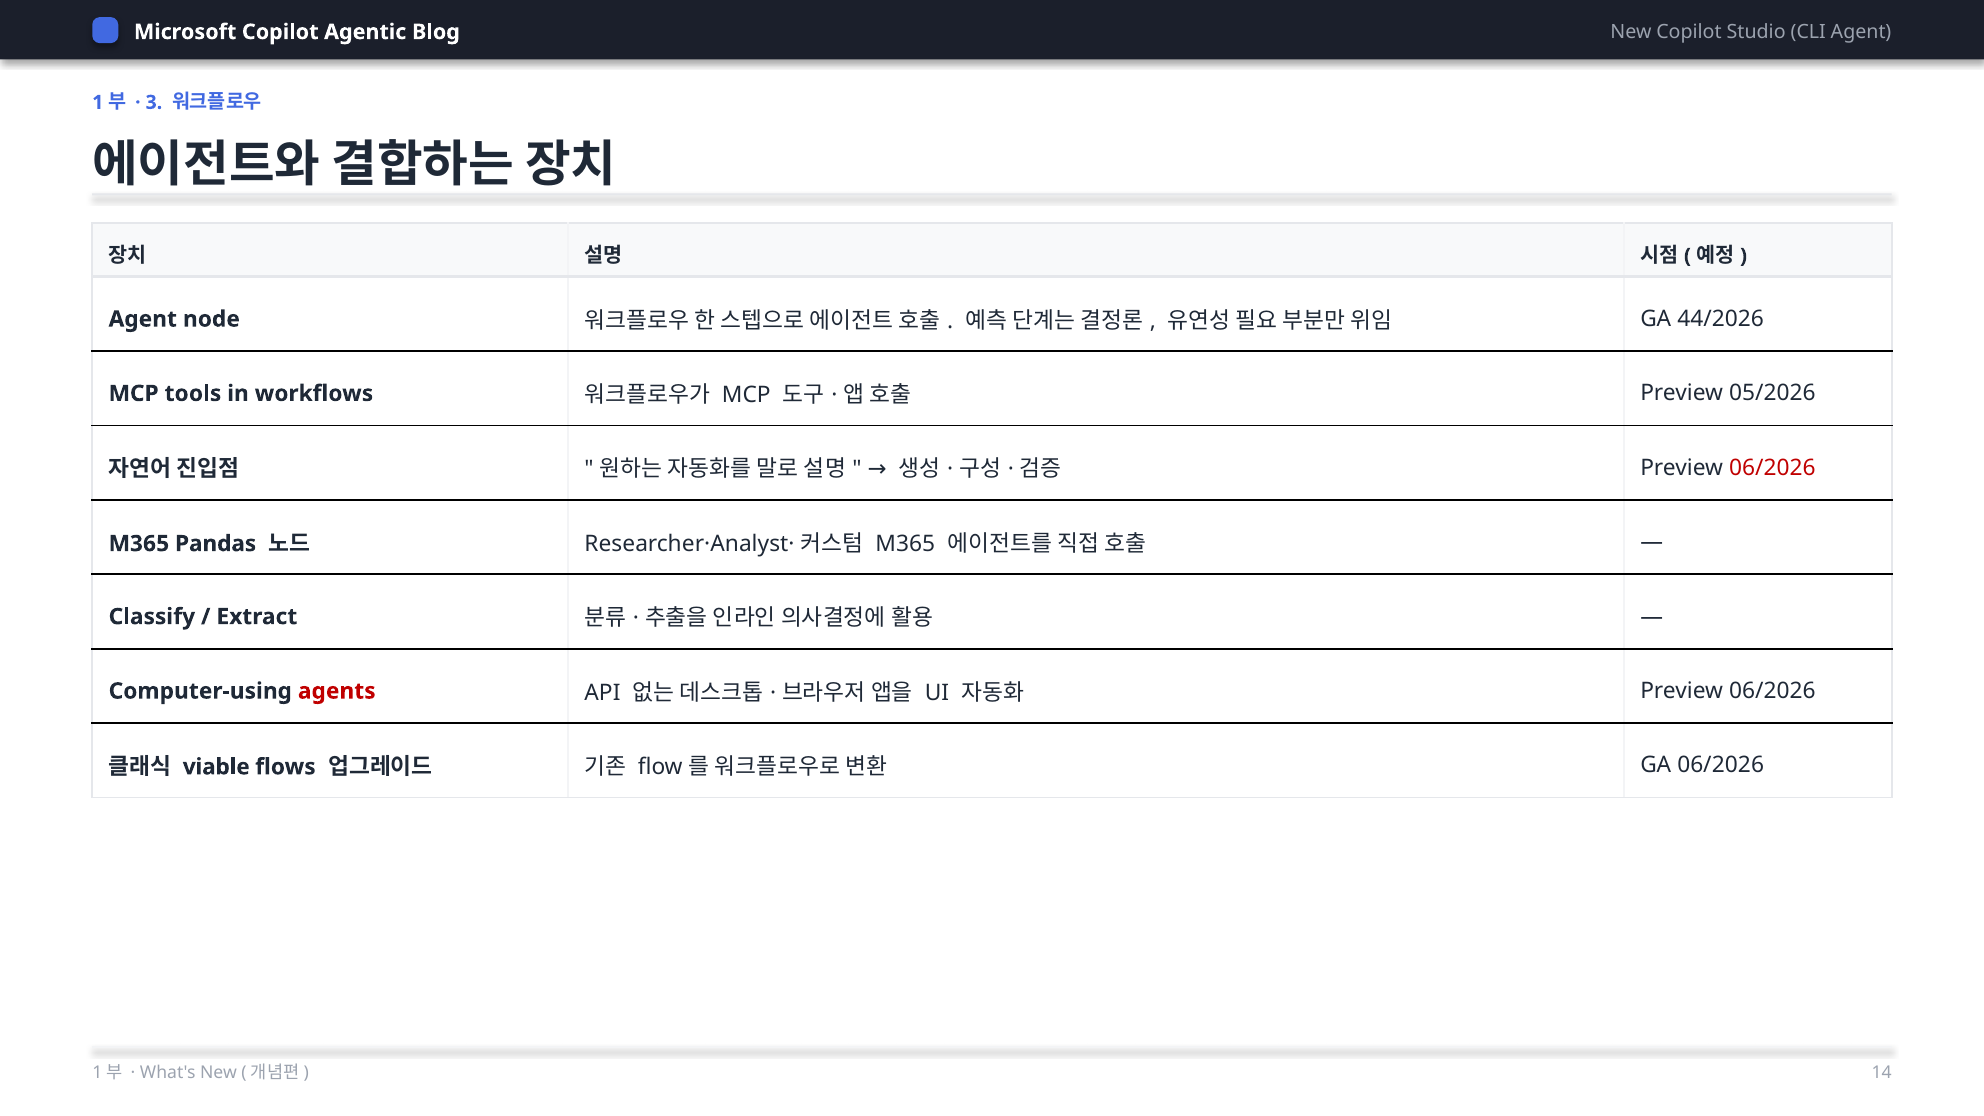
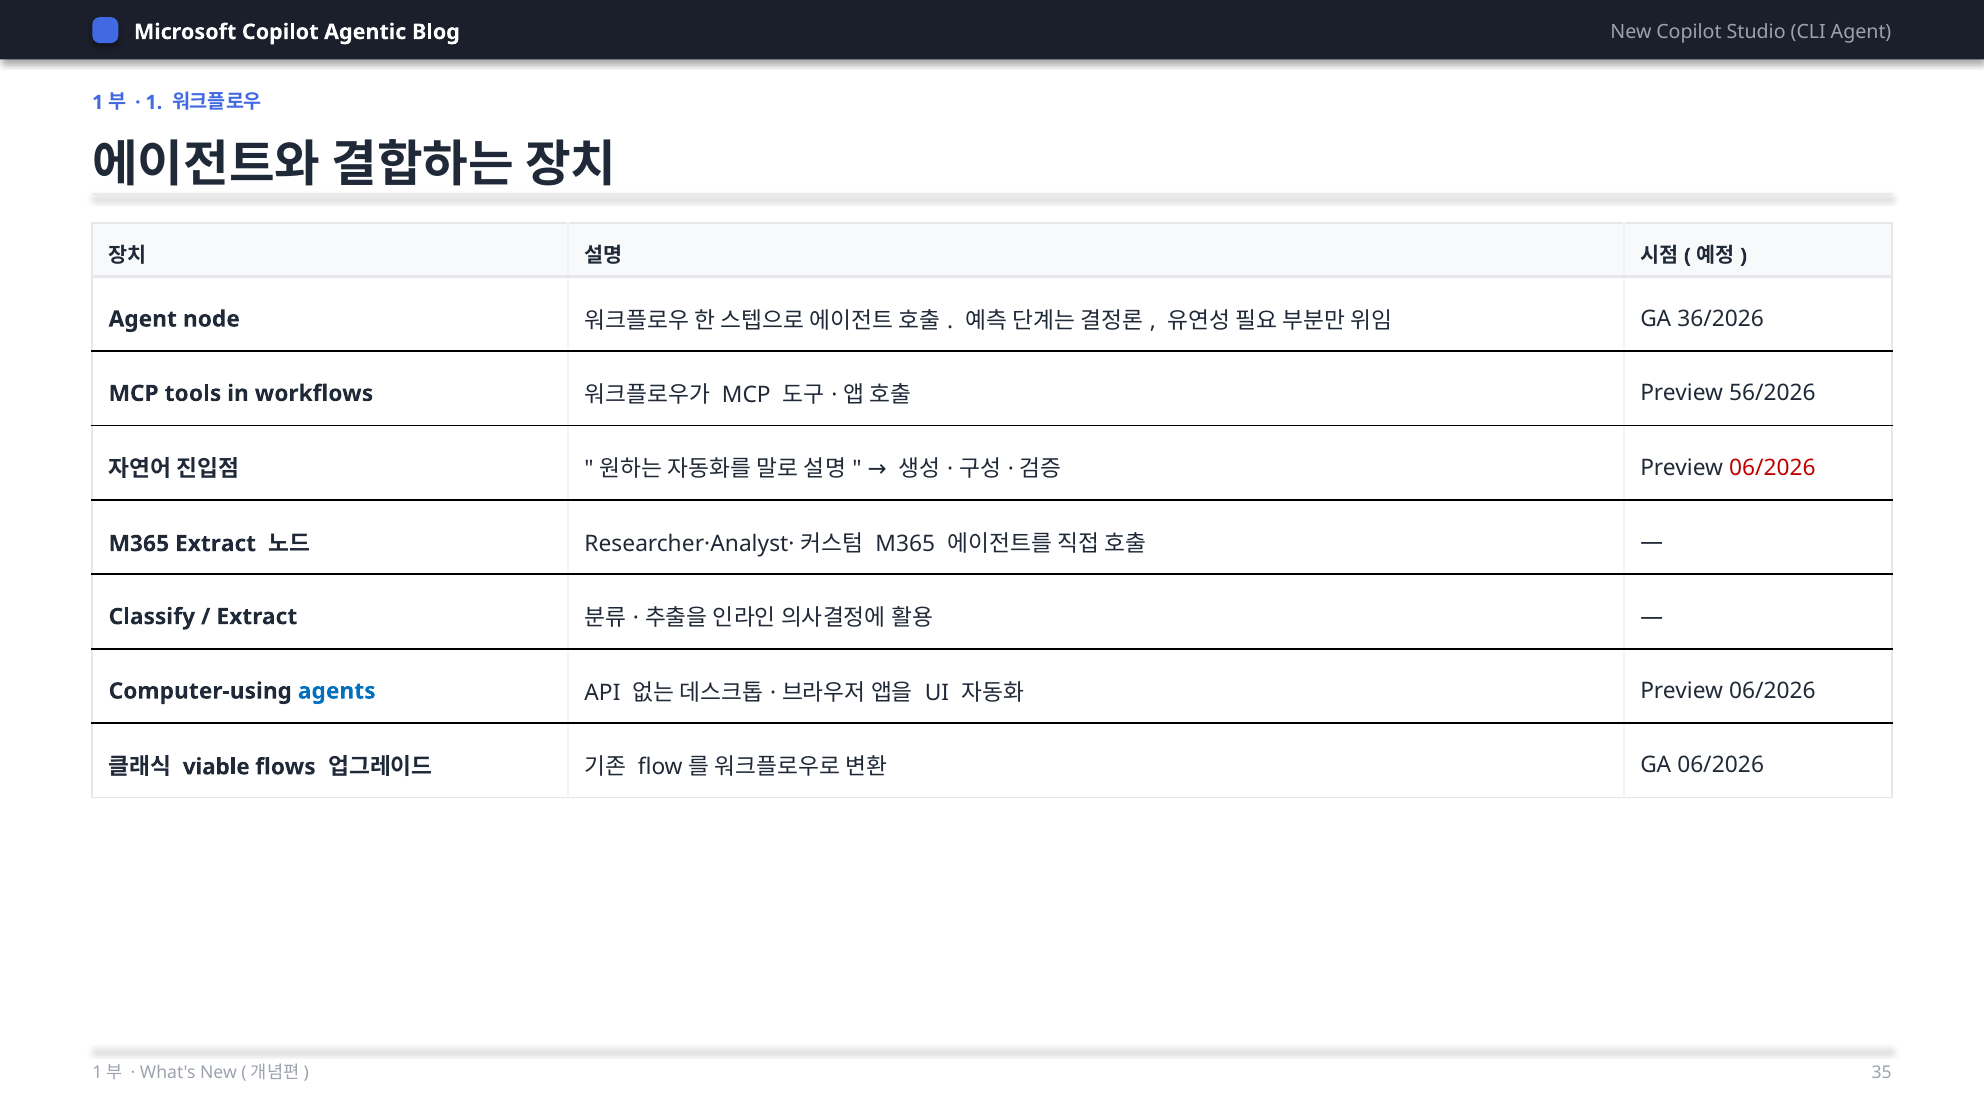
3 at (154, 102): 3 -> 1
44/2026: 44/2026 -> 36/2026
05/2026: 05/2026 -> 56/2026
M365 Pandas: Pandas -> Extract
agents colour: red -> blue
14: 14 -> 35
